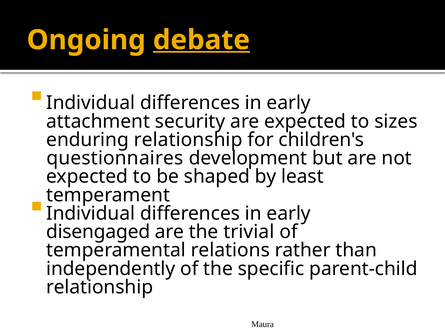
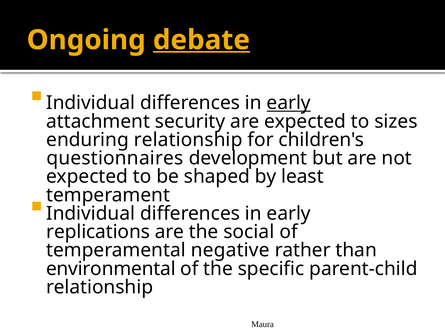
early at (289, 103) underline: none -> present
disengaged: disengaged -> replications
trivial: trivial -> social
relations: relations -> negative
independently: independently -> environmental
